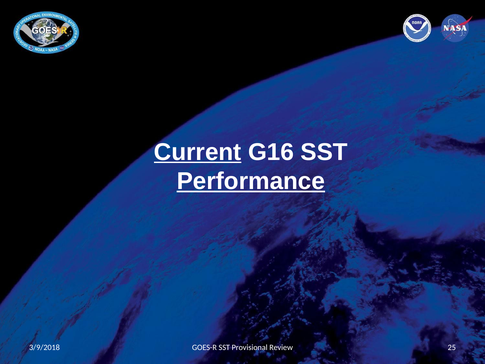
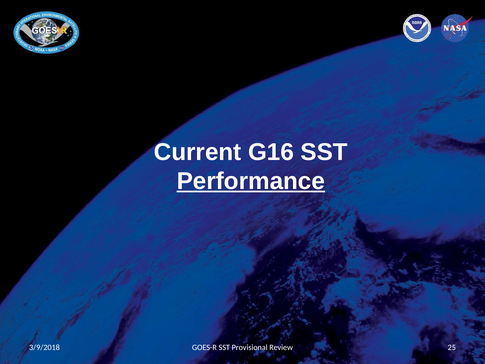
Current underline: present -> none
